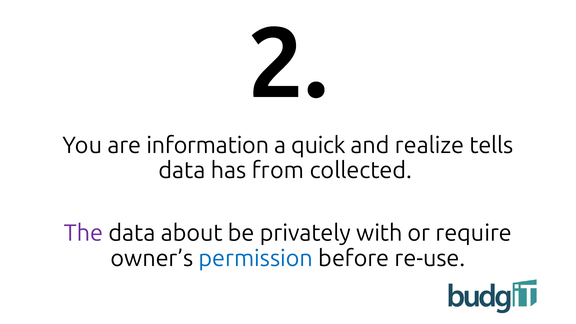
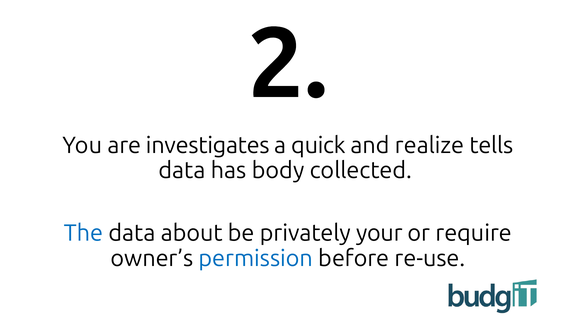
information: information -> investigates
from: from -> body
The colour: purple -> blue
with: with -> your
